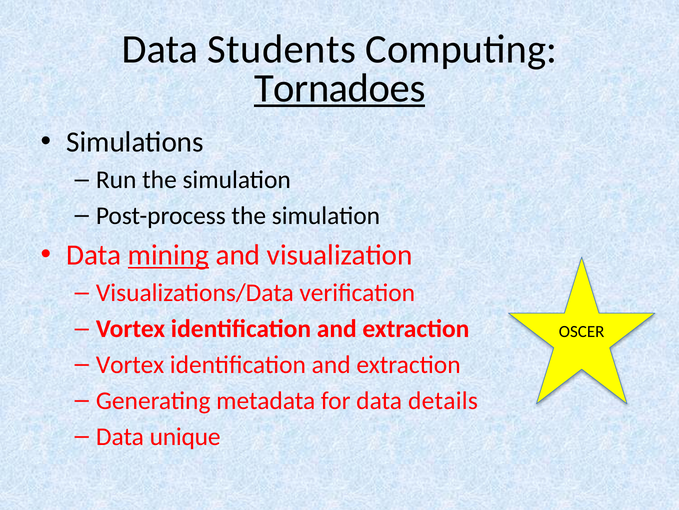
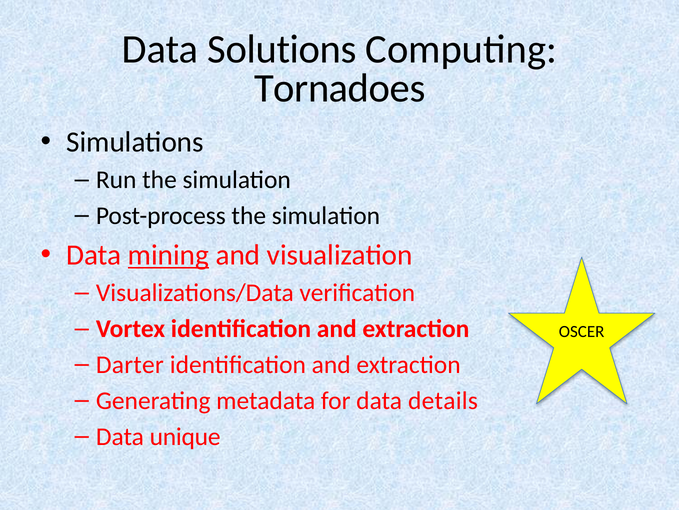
Students: Students -> Solutions
Tornadoes underline: present -> none
Vortex at (130, 364): Vortex -> Darter
